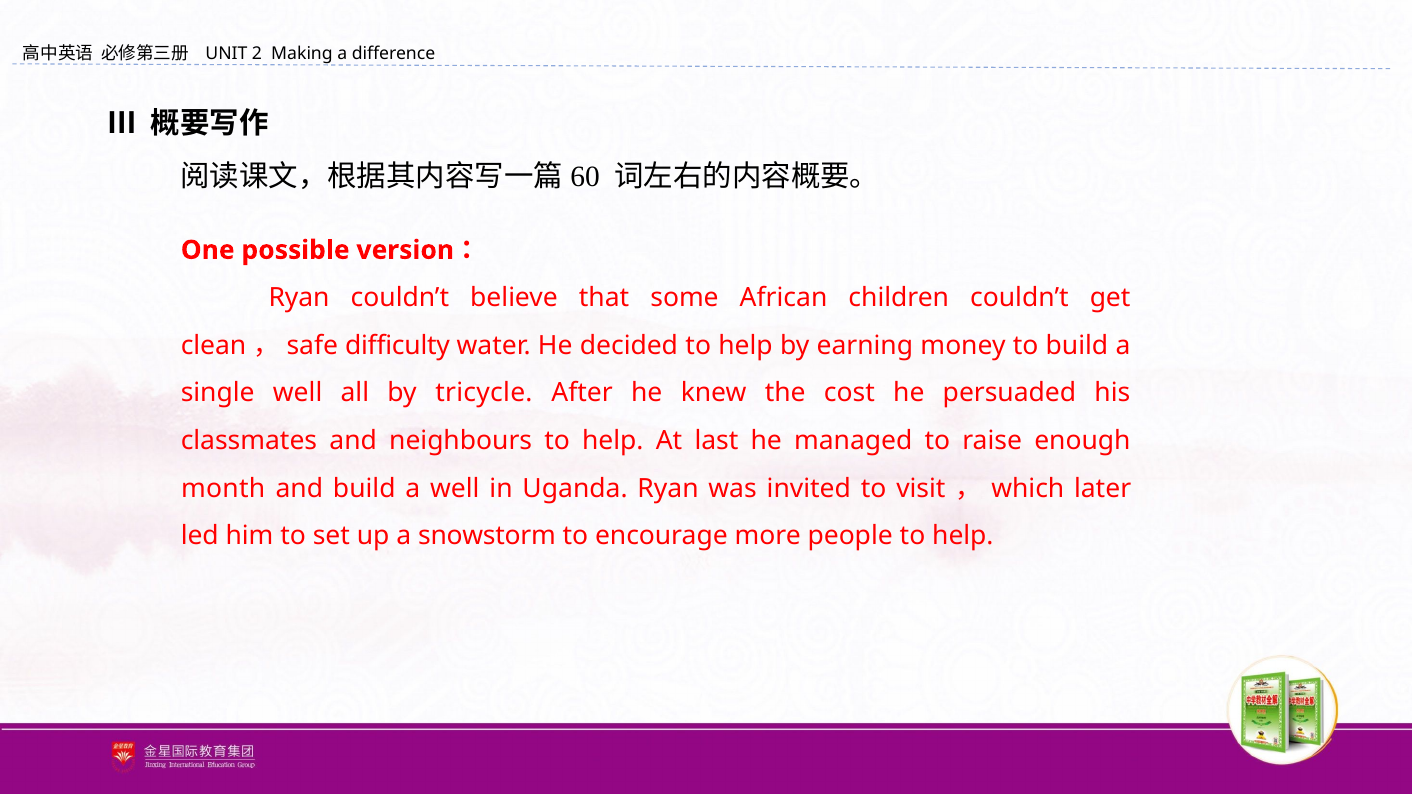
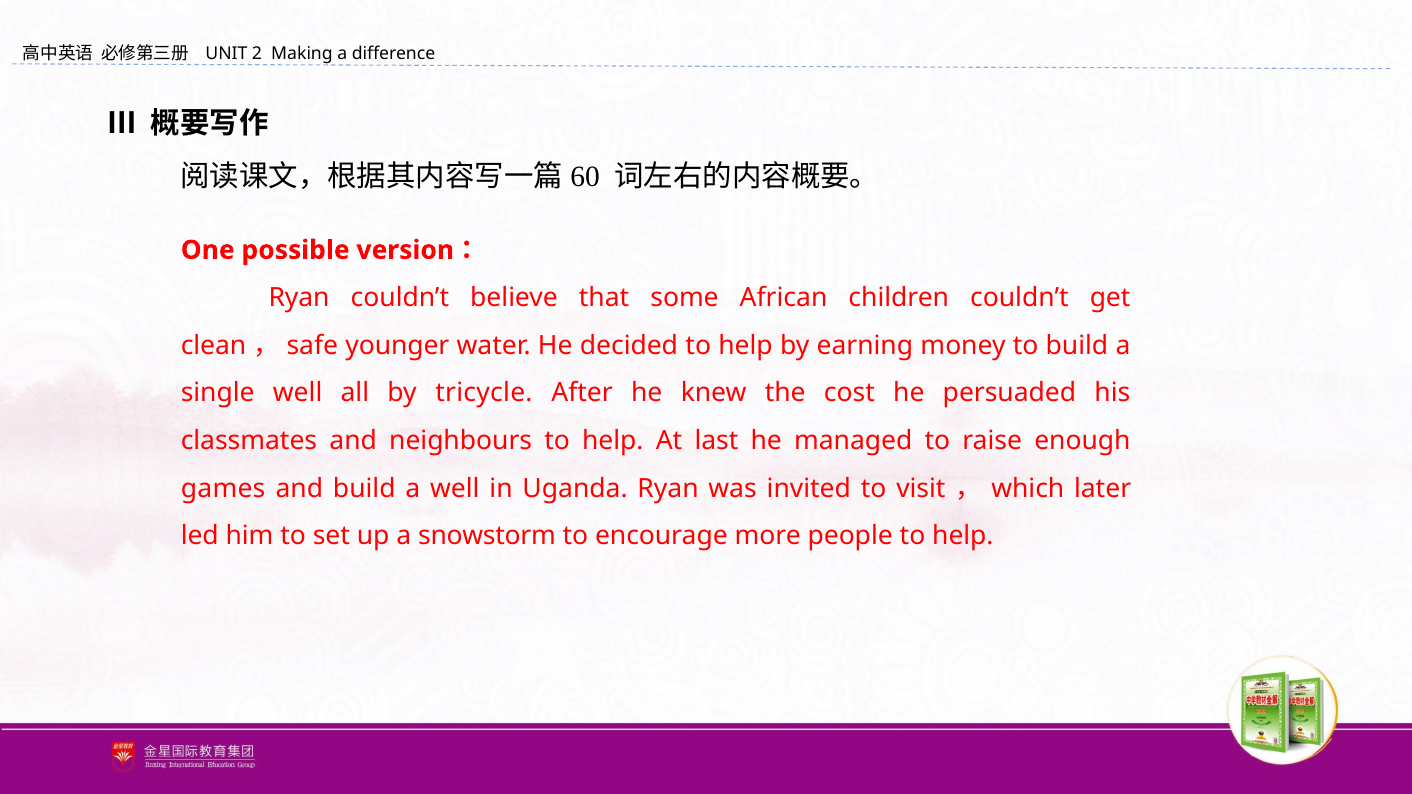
difficulty: difficulty -> younger
month: month -> games
